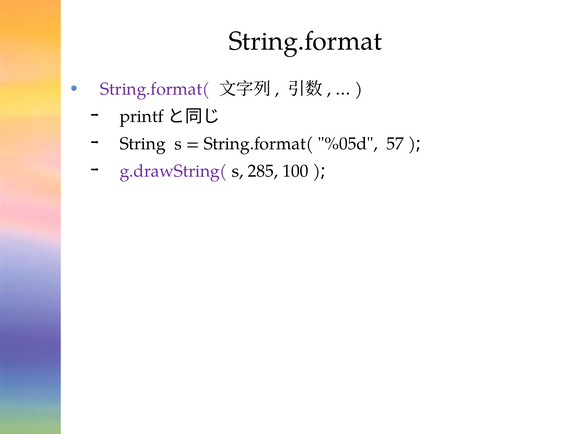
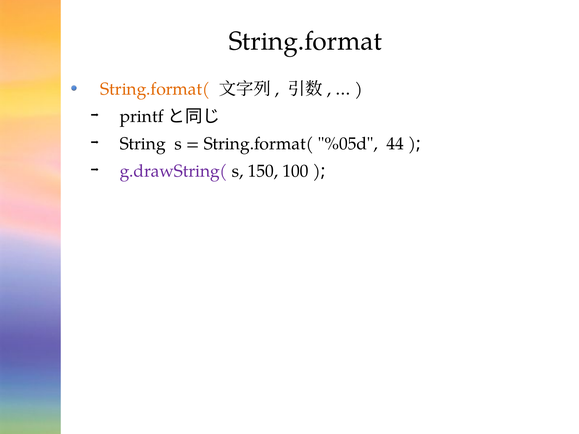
String.format( at (155, 89) colour: purple -> orange
57: 57 -> 44
285: 285 -> 150
